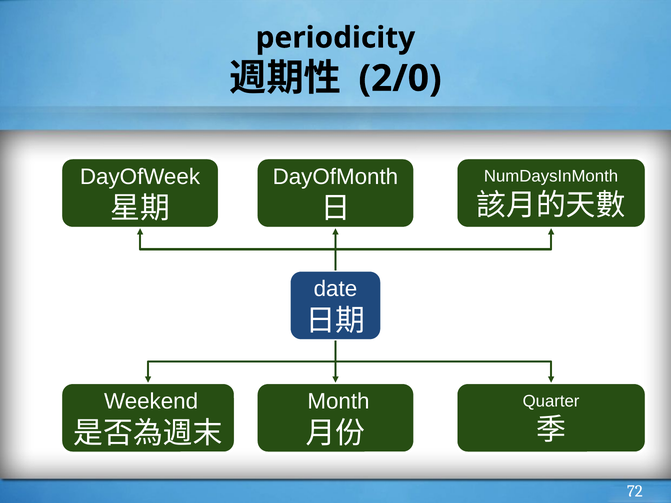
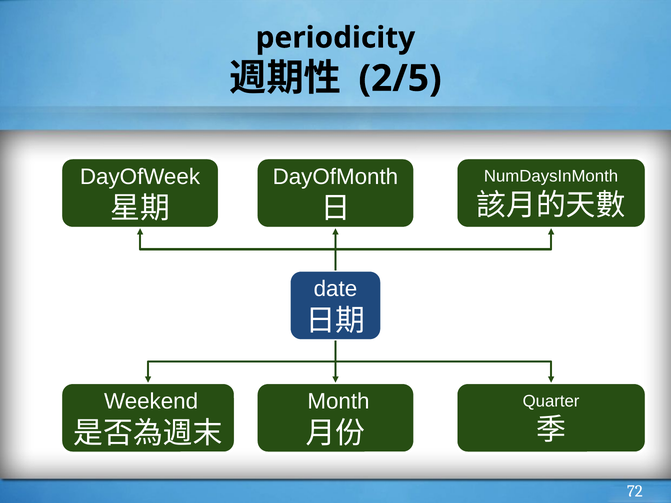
2/0: 2/0 -> 2/5
